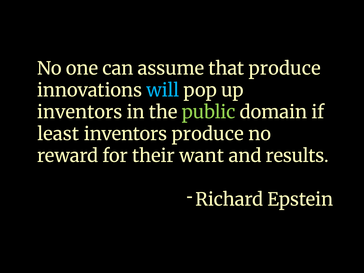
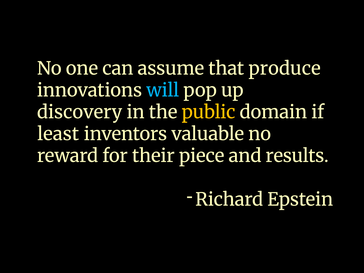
inventors at (80, 112): inventors -> discovery
public colour: light green -> yellow
inventors produce: produce -> valuable
want: want -> piece
